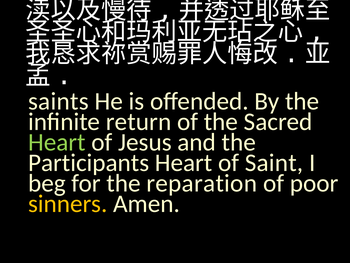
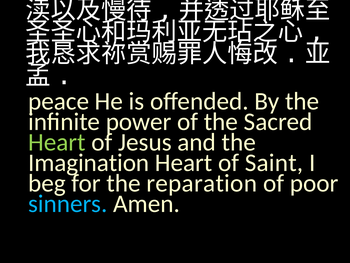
saints: saints -> peace
return: return -> power
Participants: Participants -> Imagination
sinners colour: yellow -> light blue
